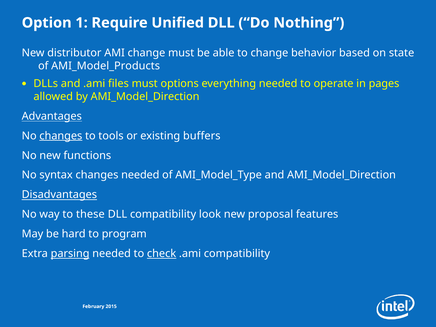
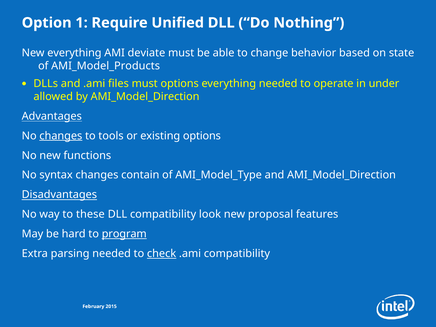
New distributor: distributor -> everything
AMI change: change -> deviate
pages: pages -> under
existing buffers: buffers -> options
changes needed: needed -> contain
program underline: none -> present
parsing underline: present -> none
